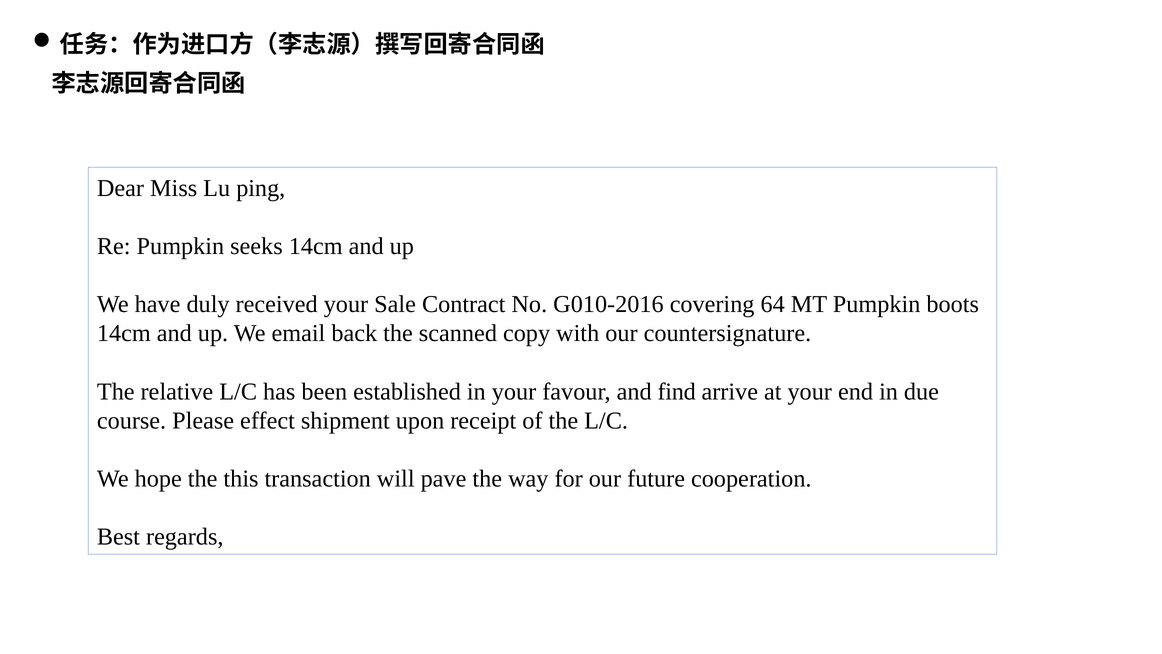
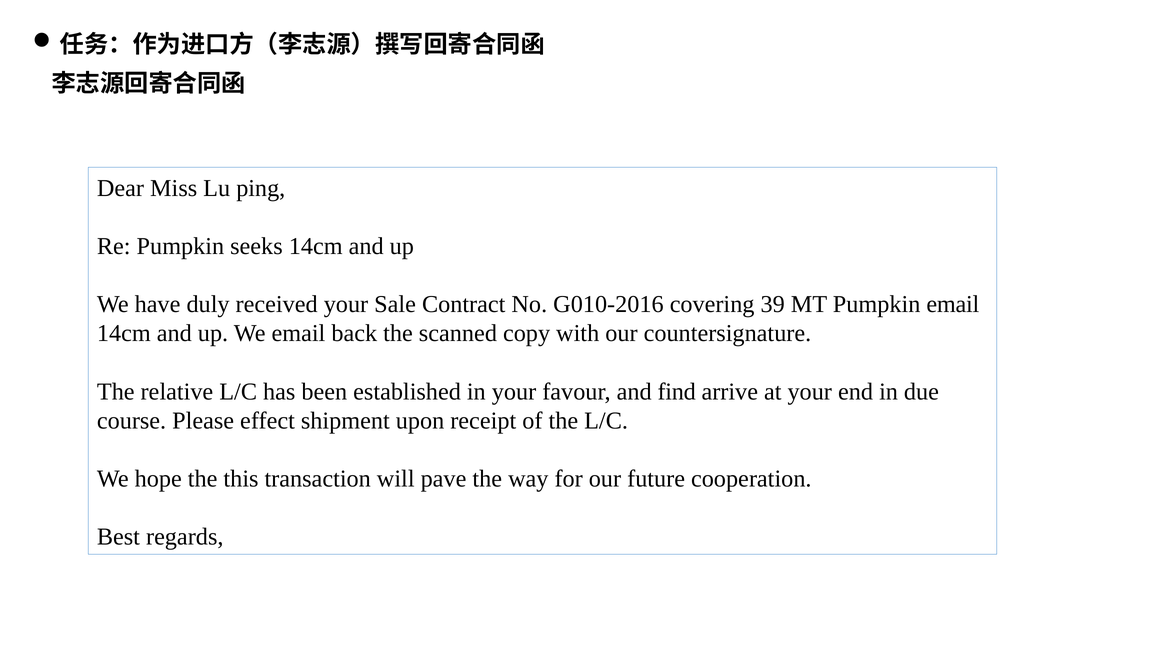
64: 64 -> 39
Pumpkin boots: boots -> email
